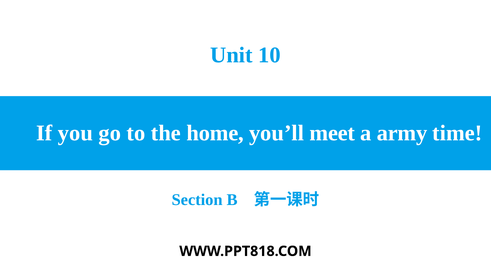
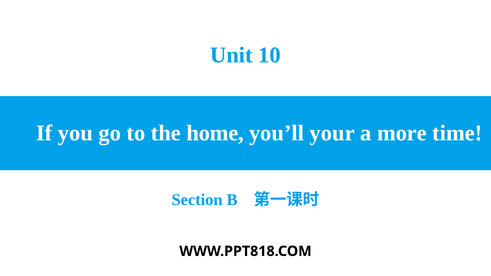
meet: meet -> your
army: army -> more
